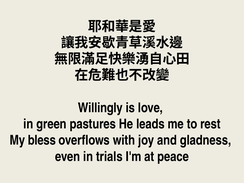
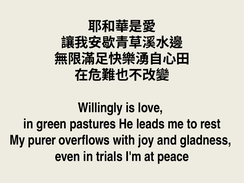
bless: bless -> purer
